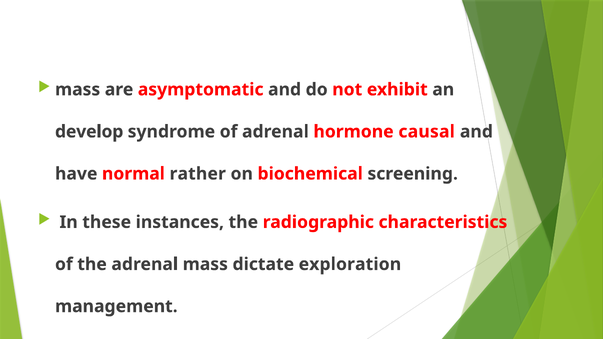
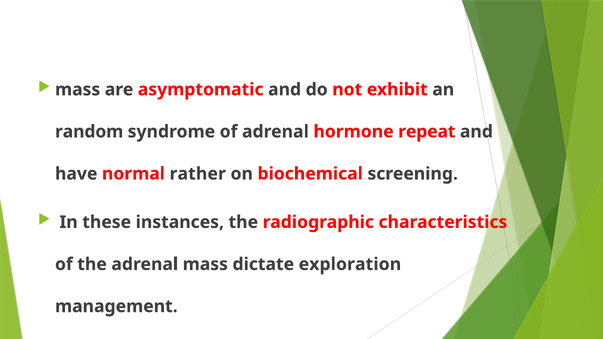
develop: develop -> random
causal: causal -> repeat
